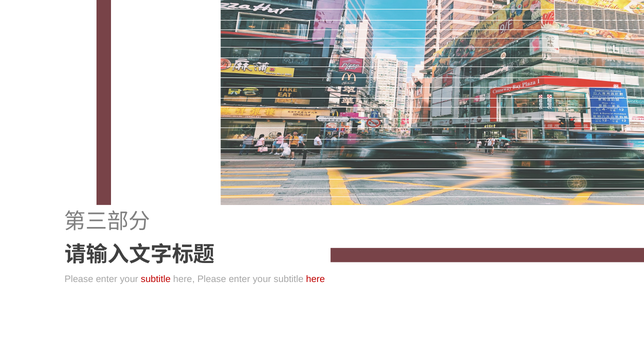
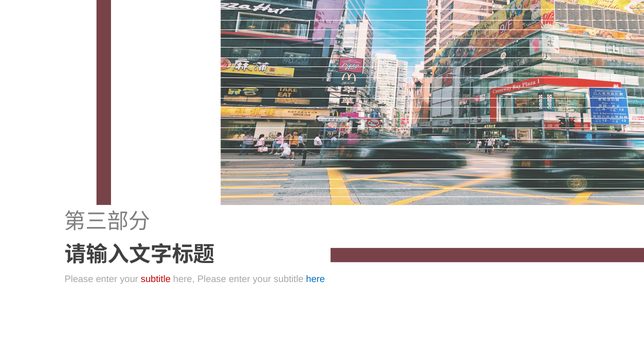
here at (315, 280) colour: red -> blue
